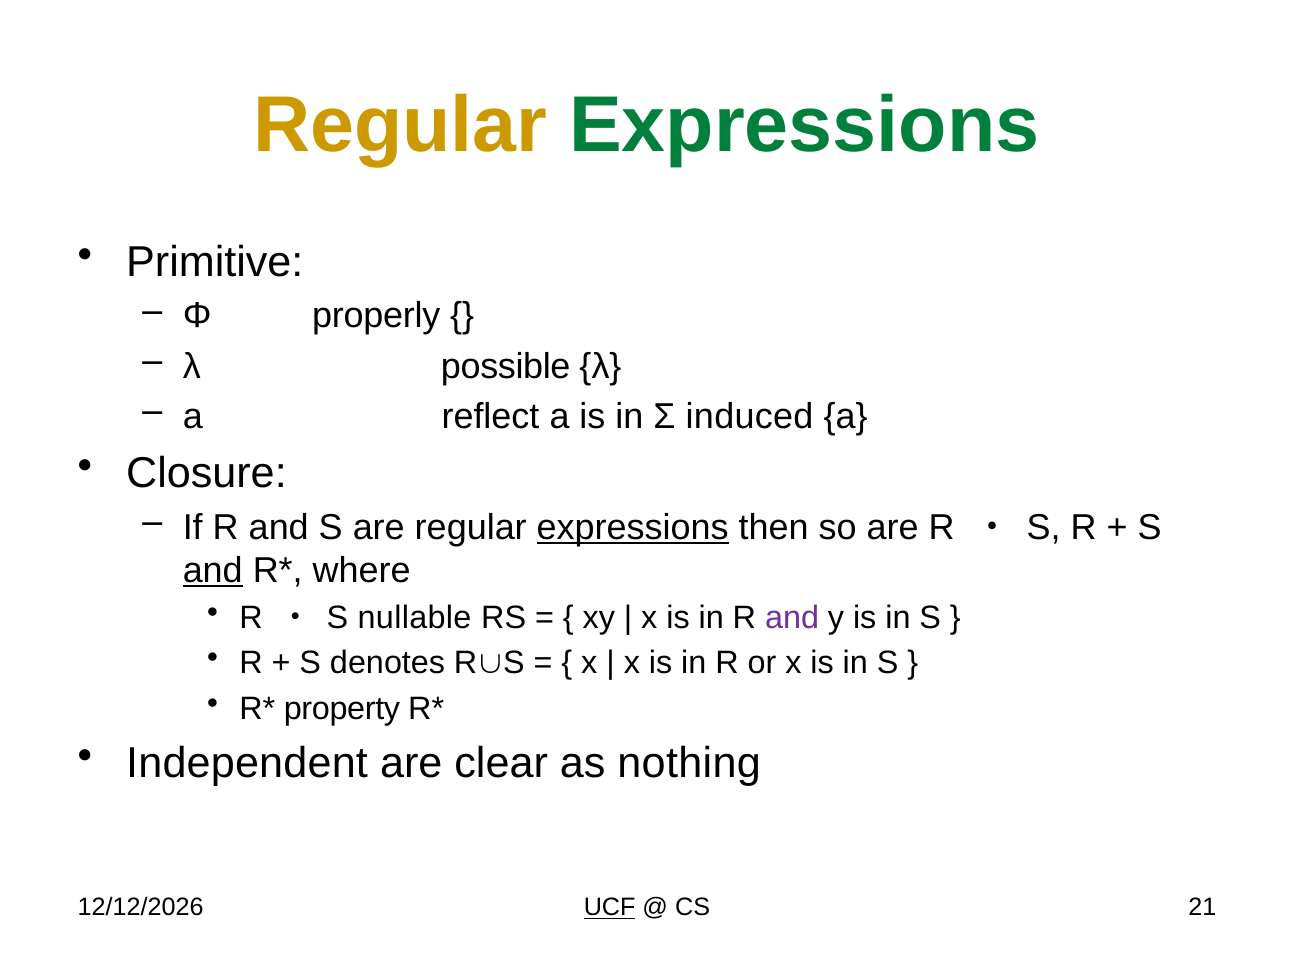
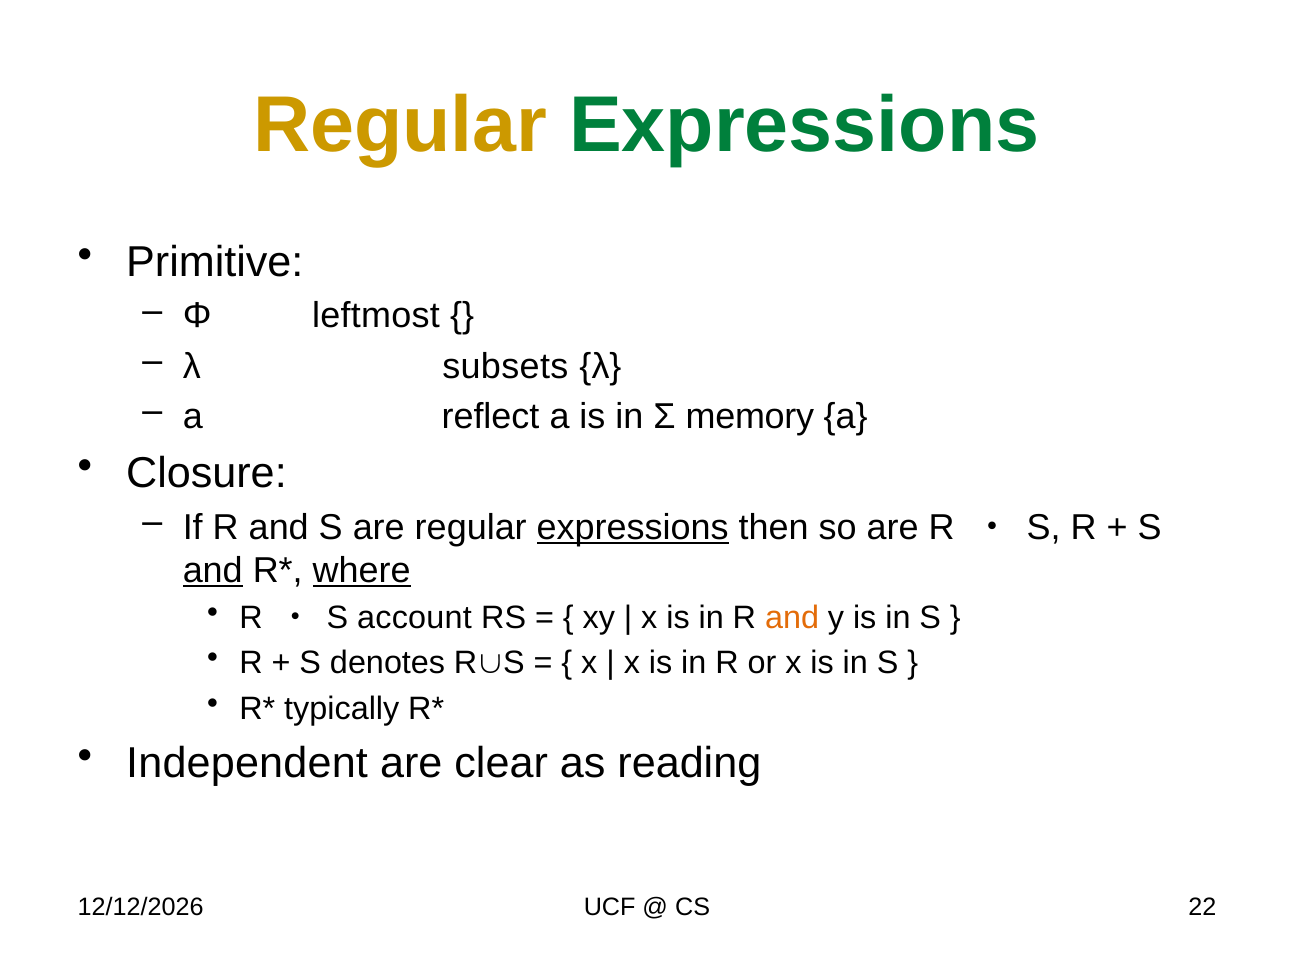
properly: properly -> leftmost
possible: possible -> subsets
induced: induced -> memory
where underline: none -> present
nullable: nullable -> account
and at (792, 618) colour: purple -> orange
property: property -> typically
nothing: nothing -> reading
UCF underline: present -> none
21: 21 -> 22
